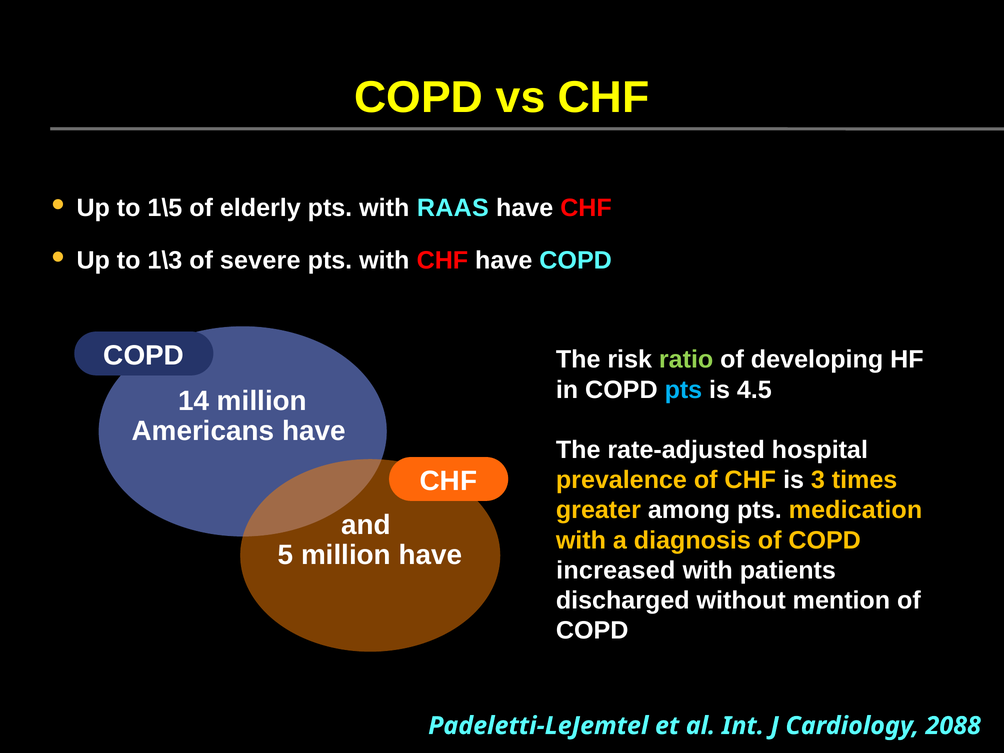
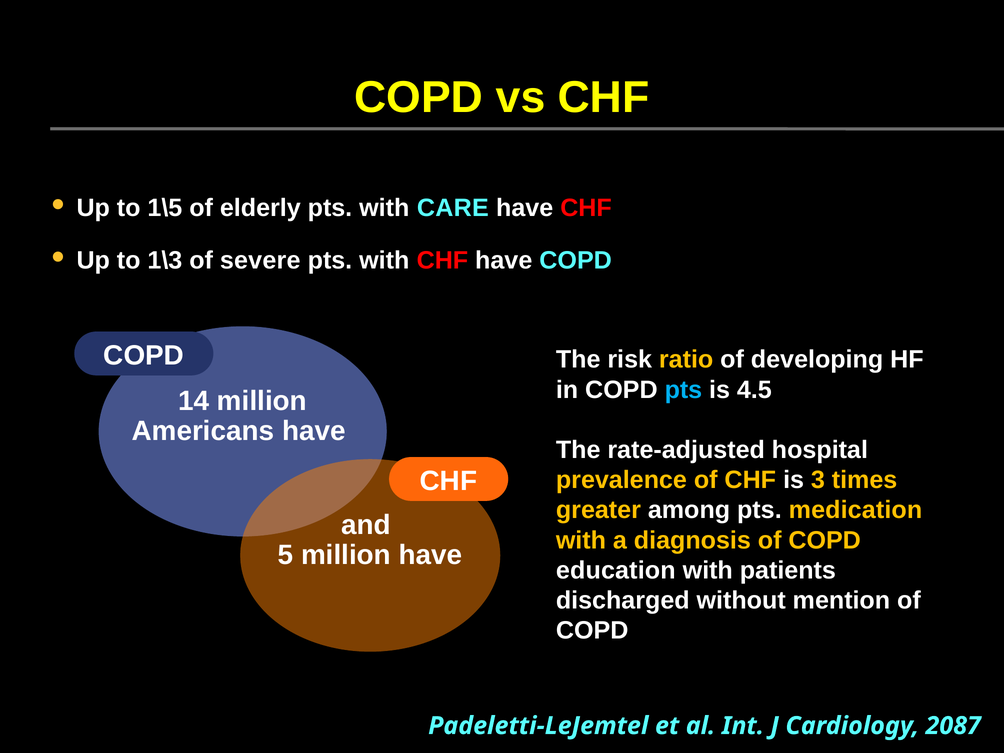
RAAS: RAAS -> CARE
ratio colour: light green -> yellow
increased: increased -> education
2088: 2088 -> 2087
